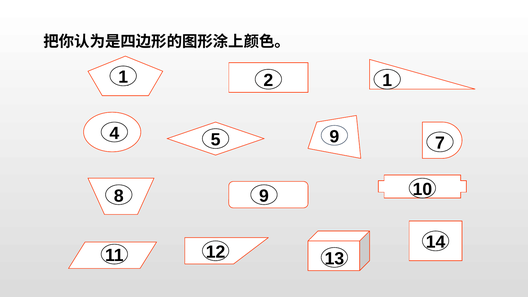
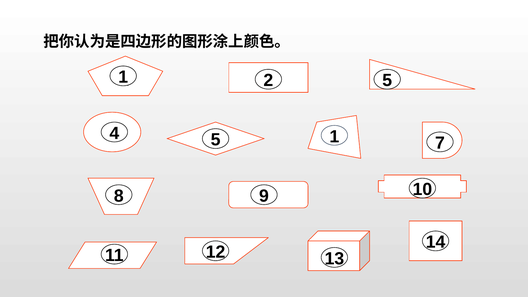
2 1: 1 -> 5
5 9: 9 -> 1
